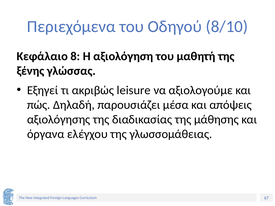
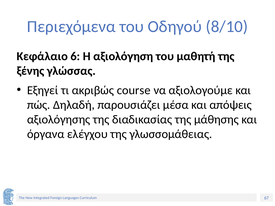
8: 8 -> 6
leisure: leisure -> course
